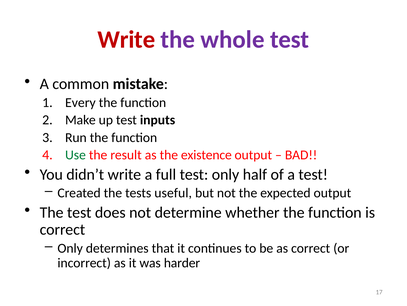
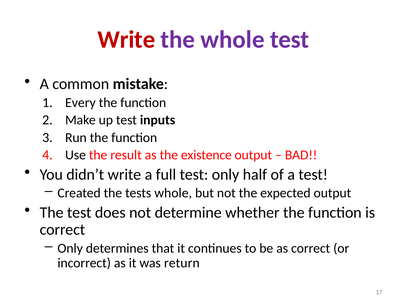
Use colour: green -> black
tests useful: useful -> whole
harder: harder -> return
